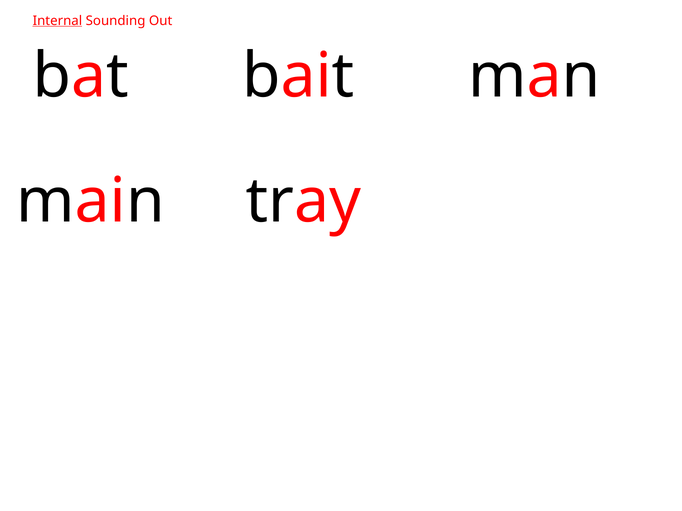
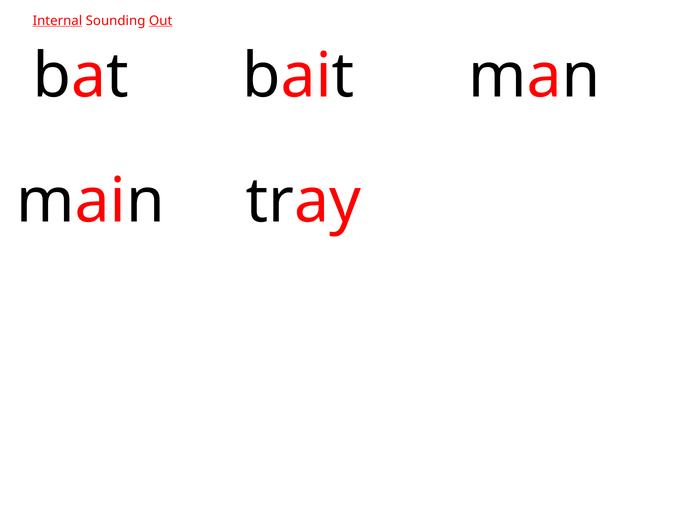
Out underline: none -> present
